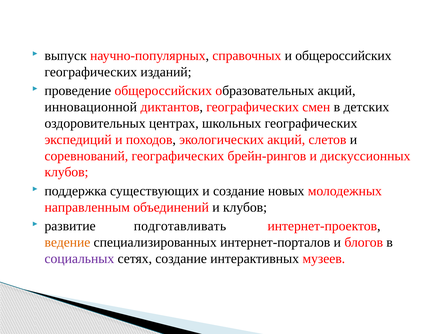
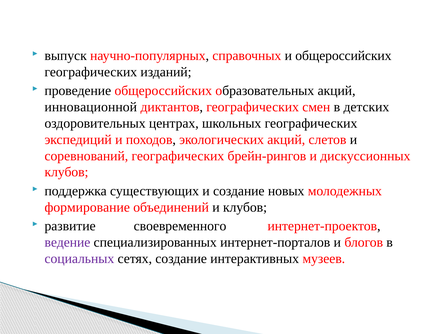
направленным: направленным -> формирование
подготавливать: подготавливать -> своевременного
ведение colour: orange -> purple
